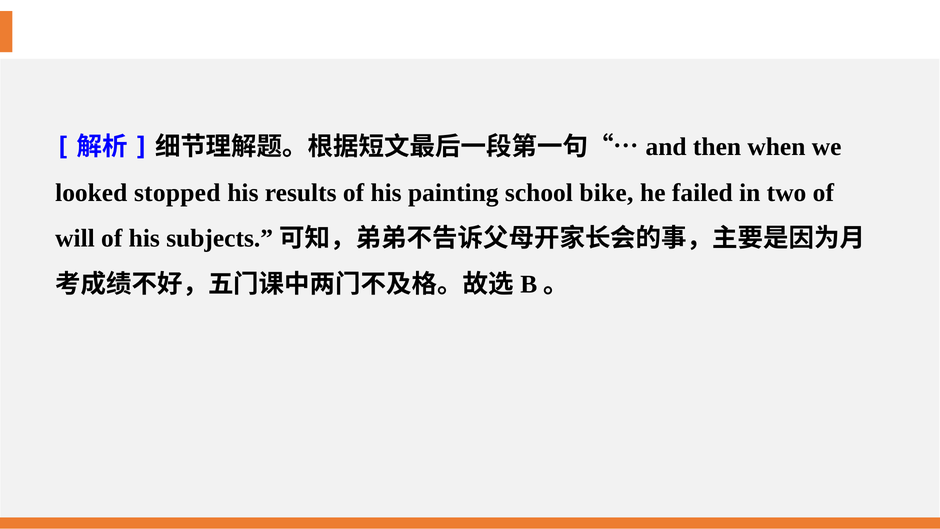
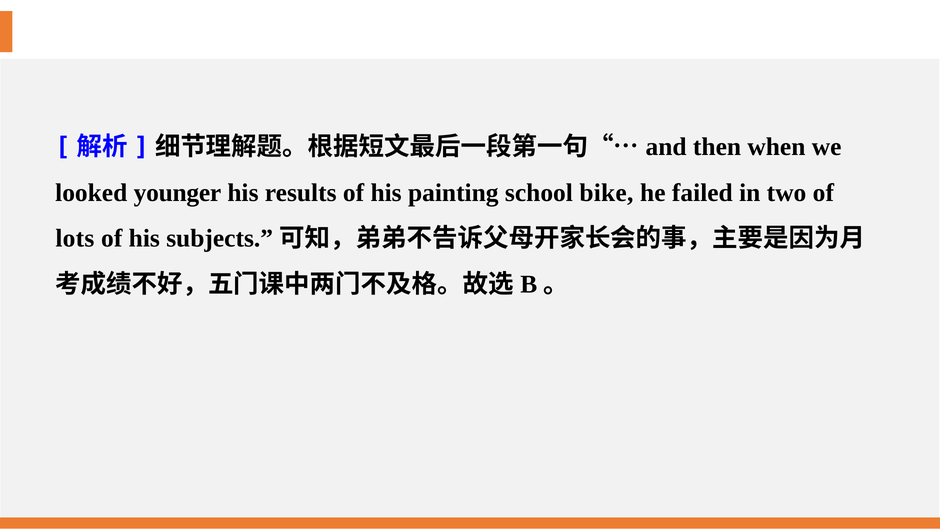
stopped: stopped -> younger
will: will -> lots
